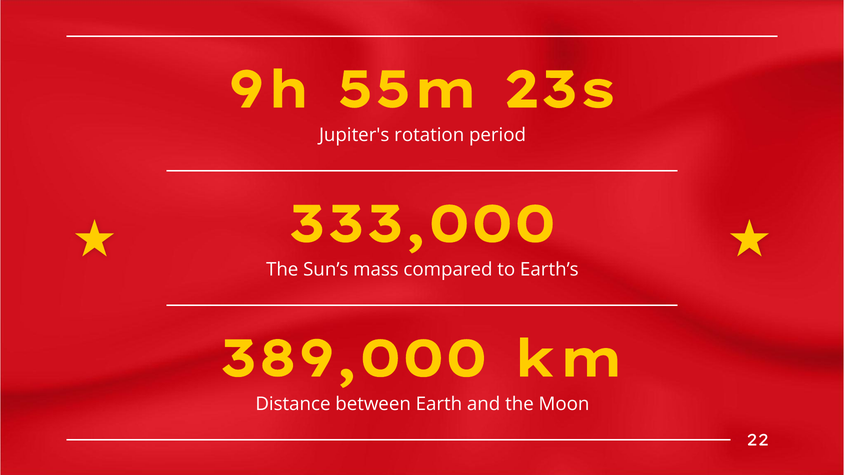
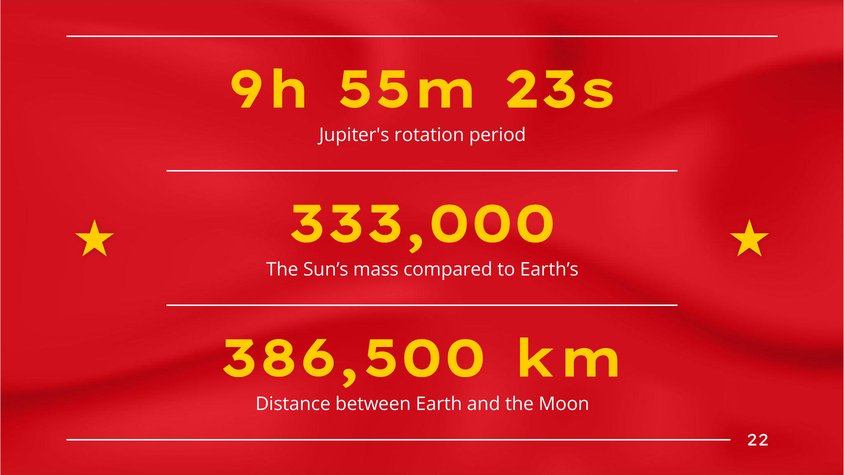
389,000: 389,000 -> 386,500
